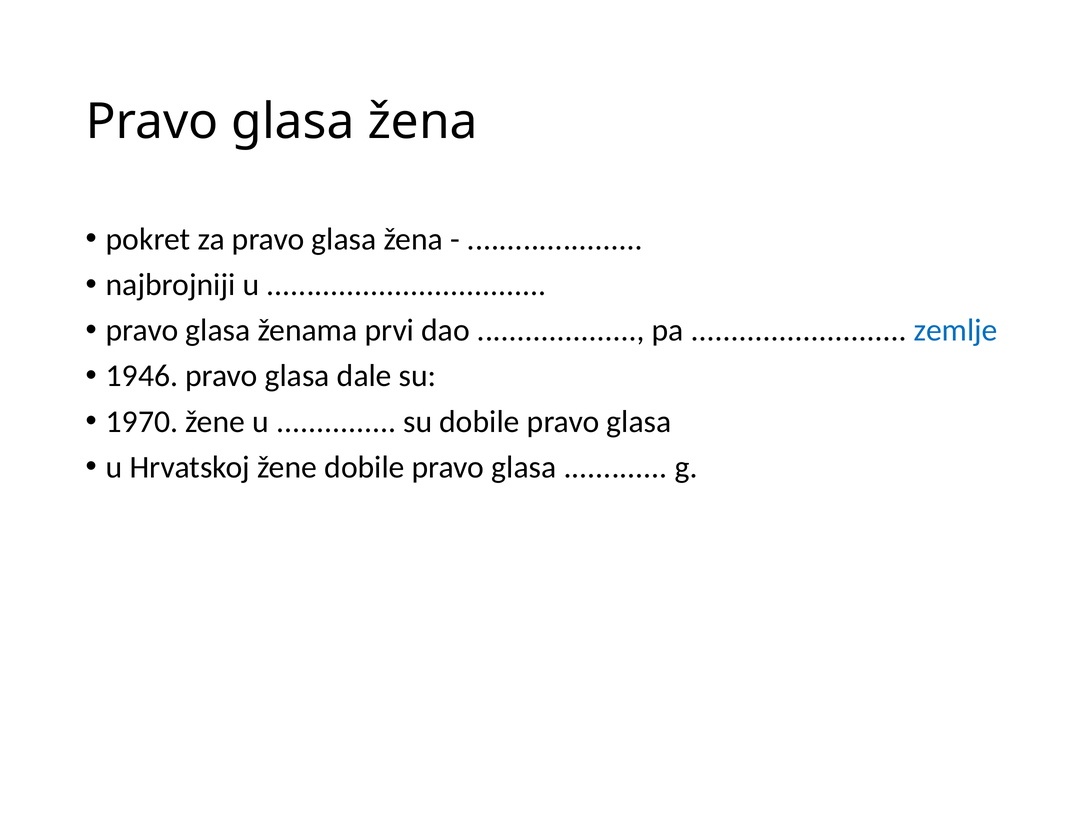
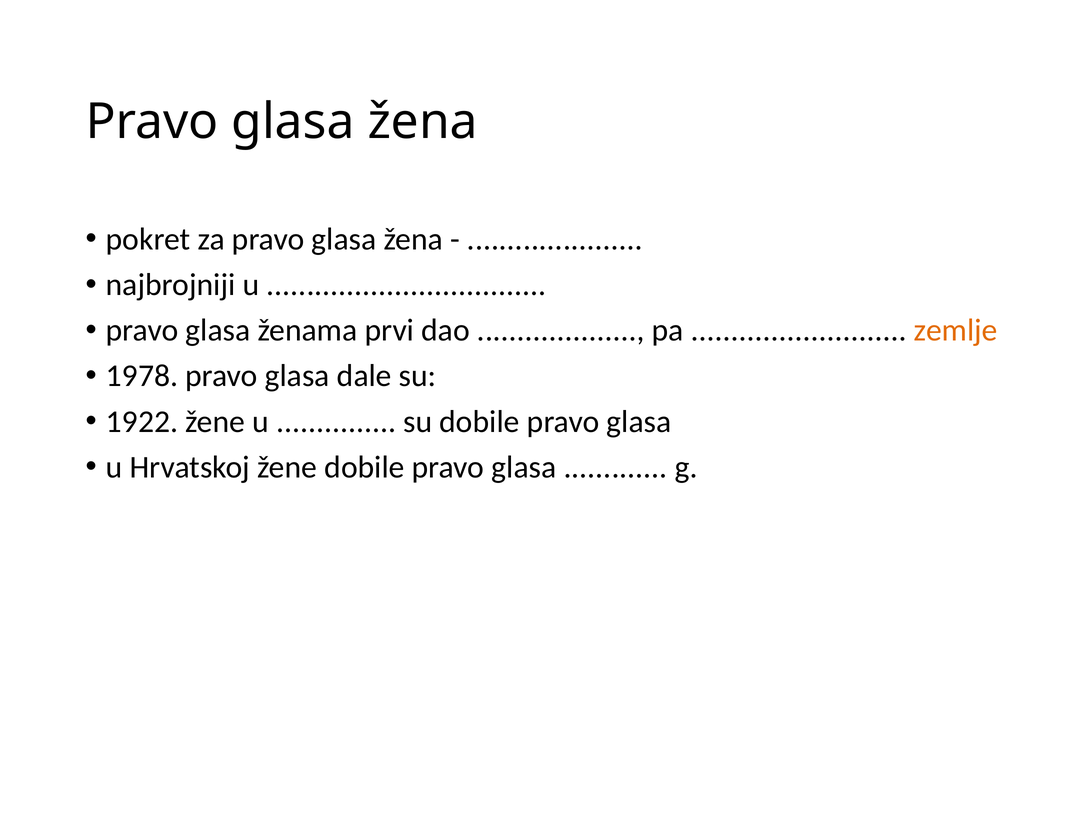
zemlje colour: blue -> orange
1946: 1946 -> 1978
1970: 1970 -> 1922
